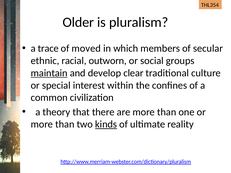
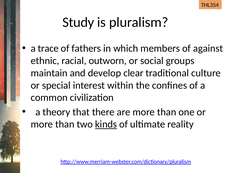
Older: Older -> Study
moved: moved -> fathers
secular: secular -> against
maintain underline: present -> none
